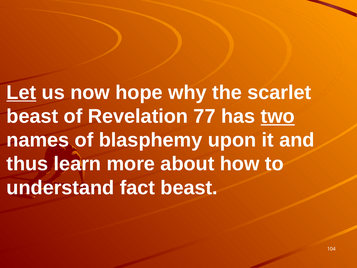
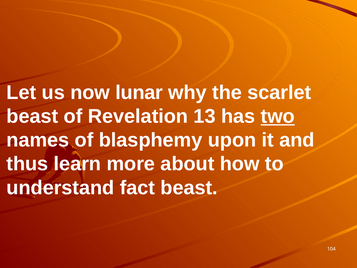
Let underline: present -> none
hope: hope -> lunar
77: 77 -> 13
